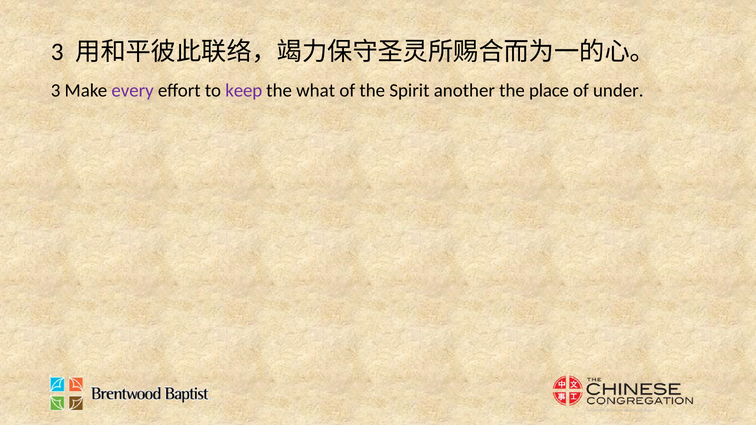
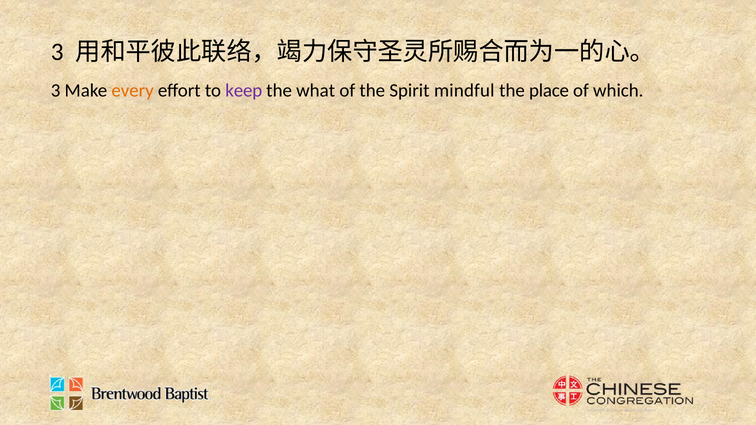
every colour: purple -> orange
another: another -> mindful
under: under -> which
